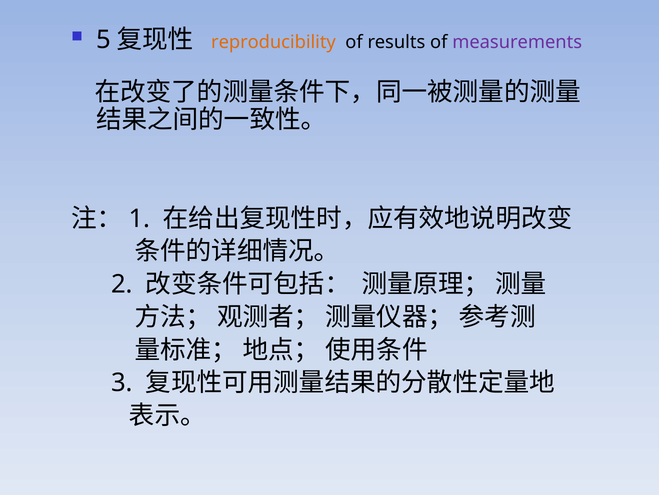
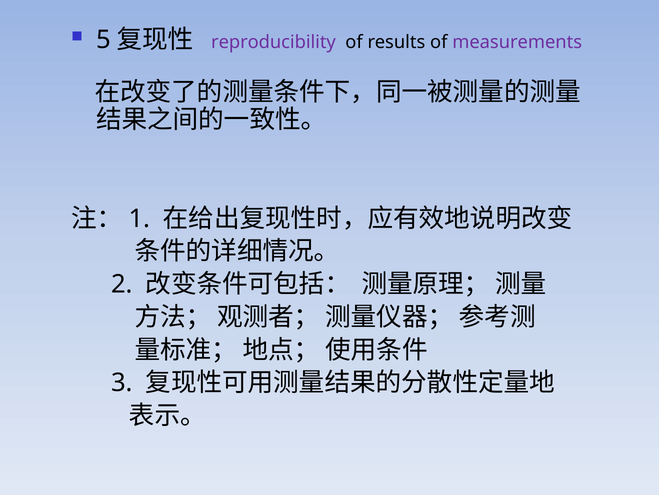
reproducibility colour: orange -> purple
